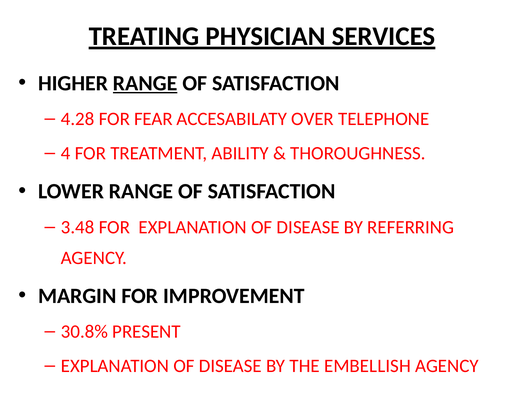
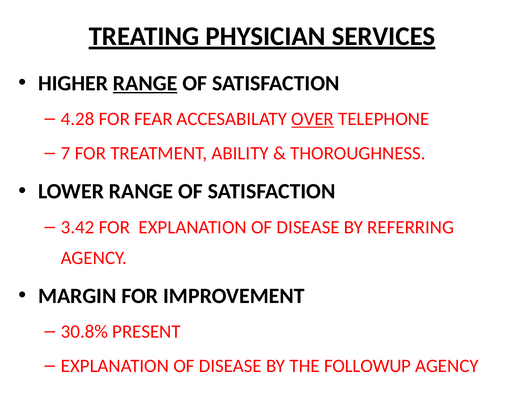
OVER underline: none -> present
4: 4 -> 7
3.48: 3.48 -> 3.42
EMBELLISH: EMBELLISH -> FOLLOWUP
